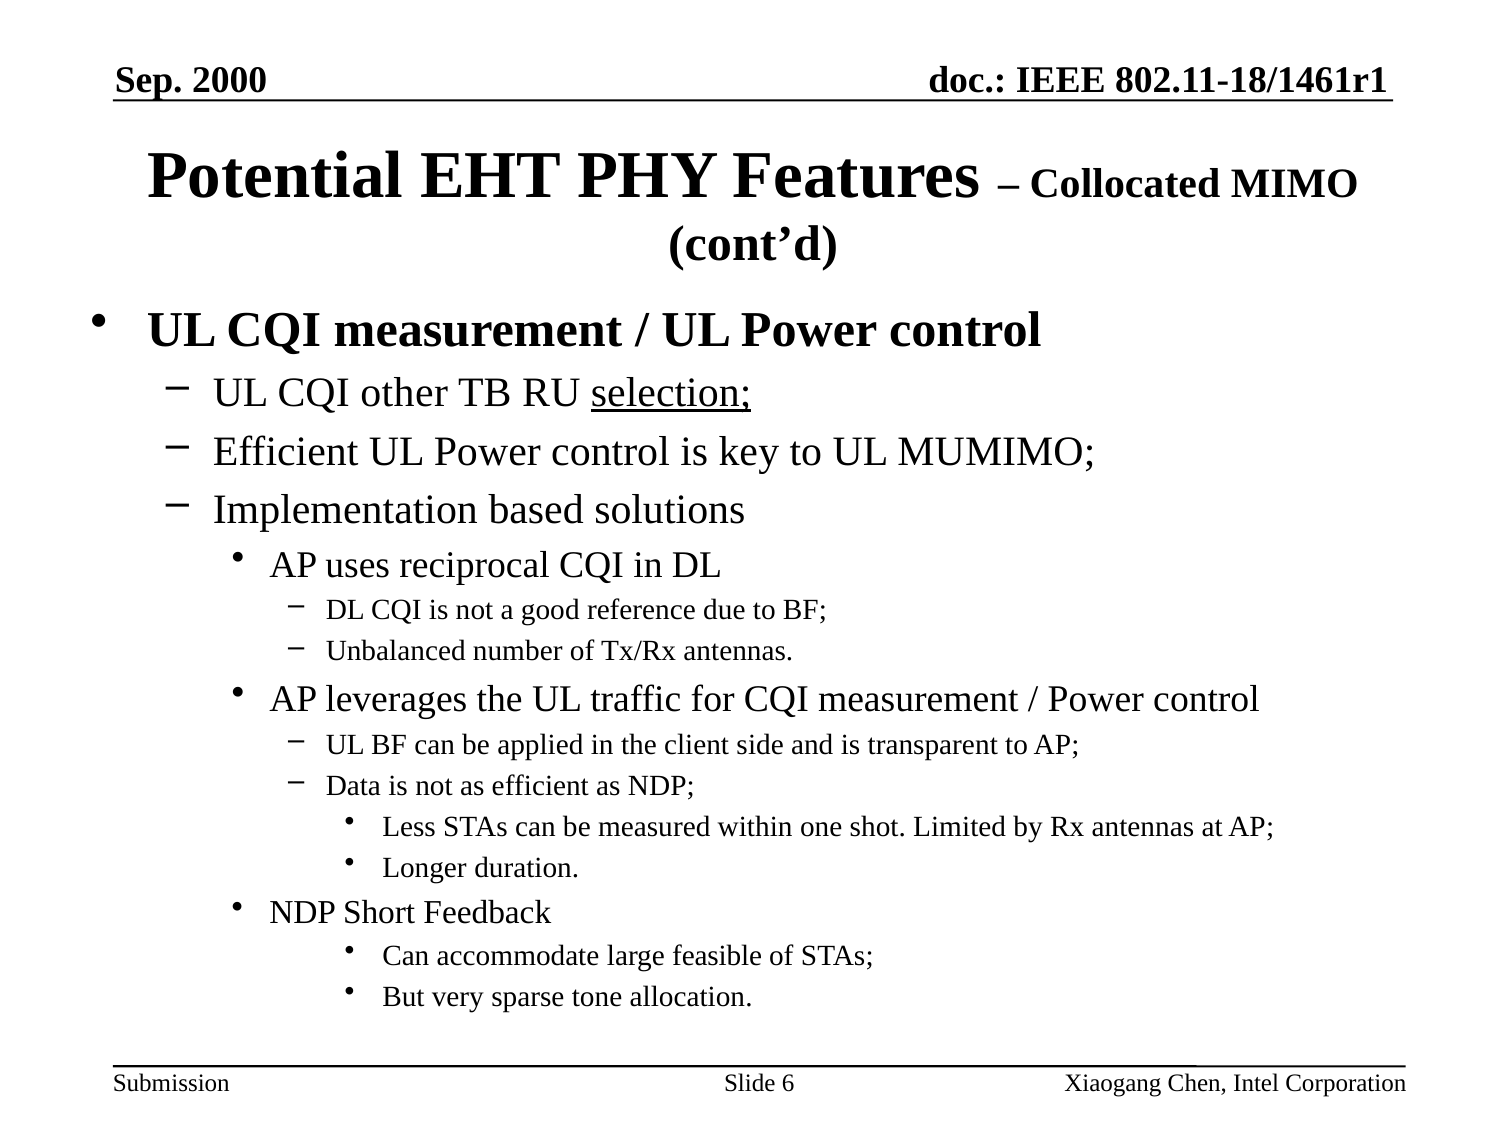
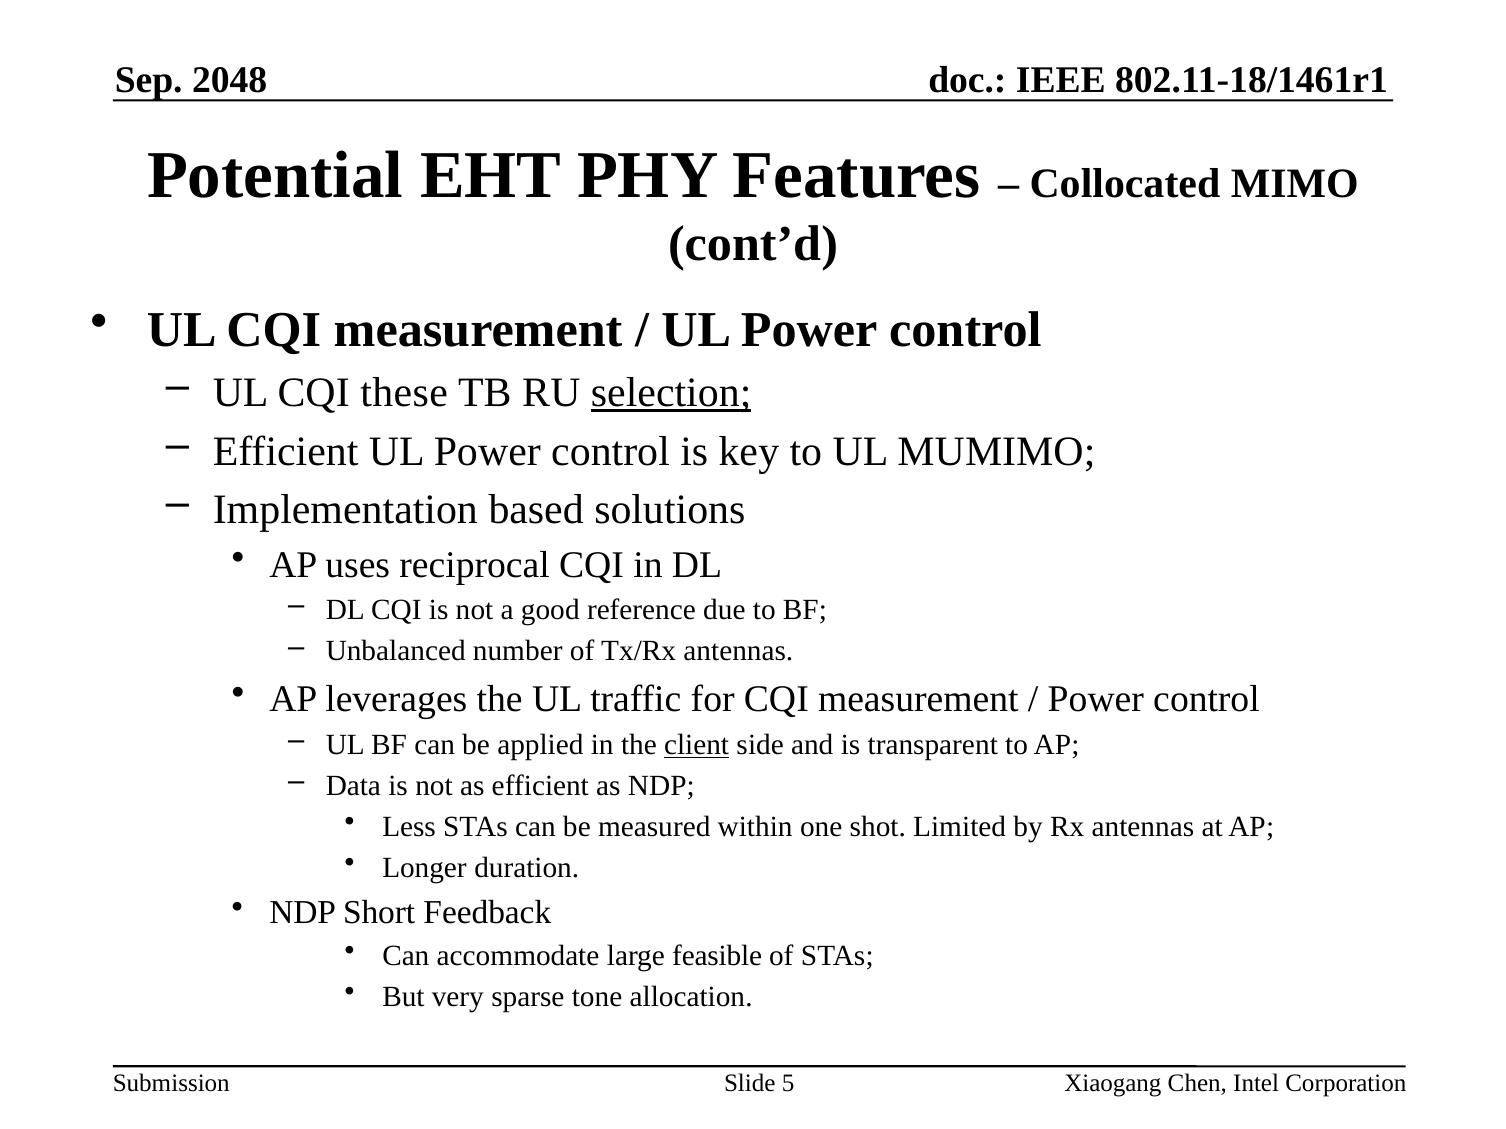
2000: 2000 -> 2048
other: other -> these
client underline: none -> present
6: 6 -> 5
